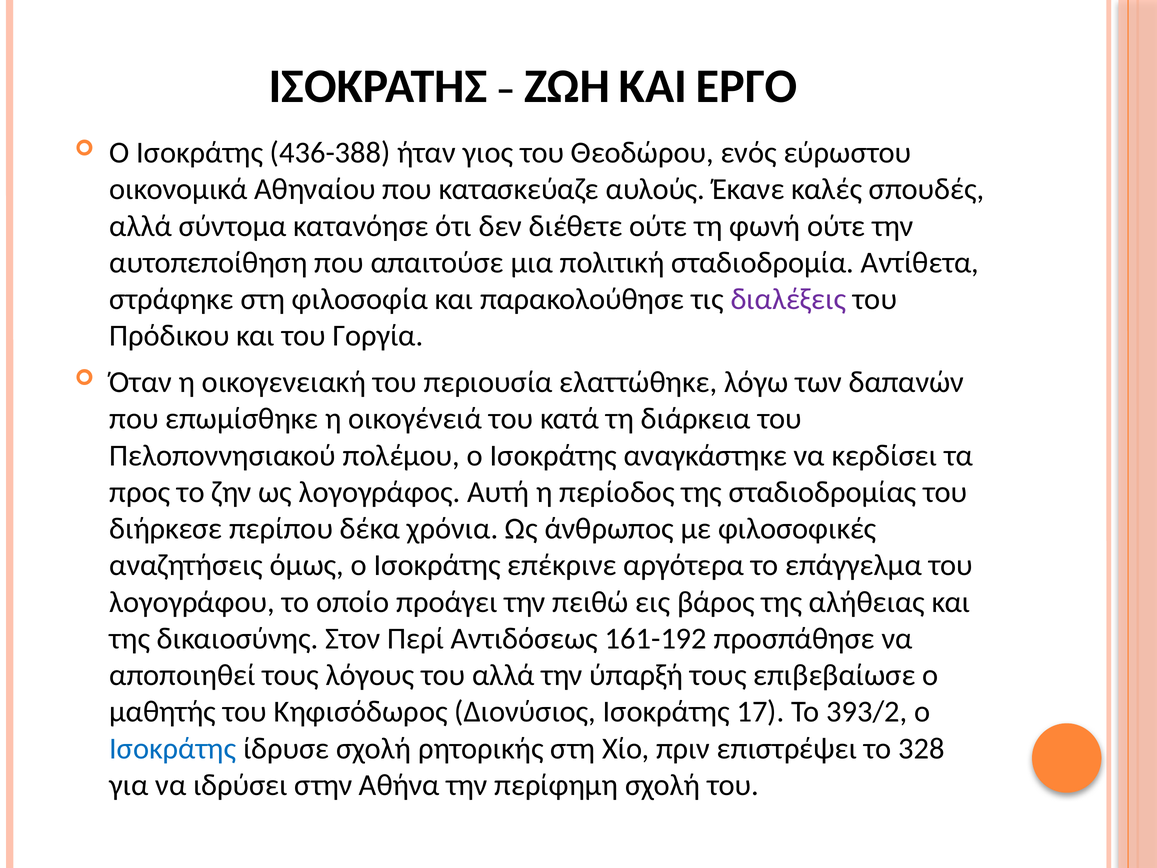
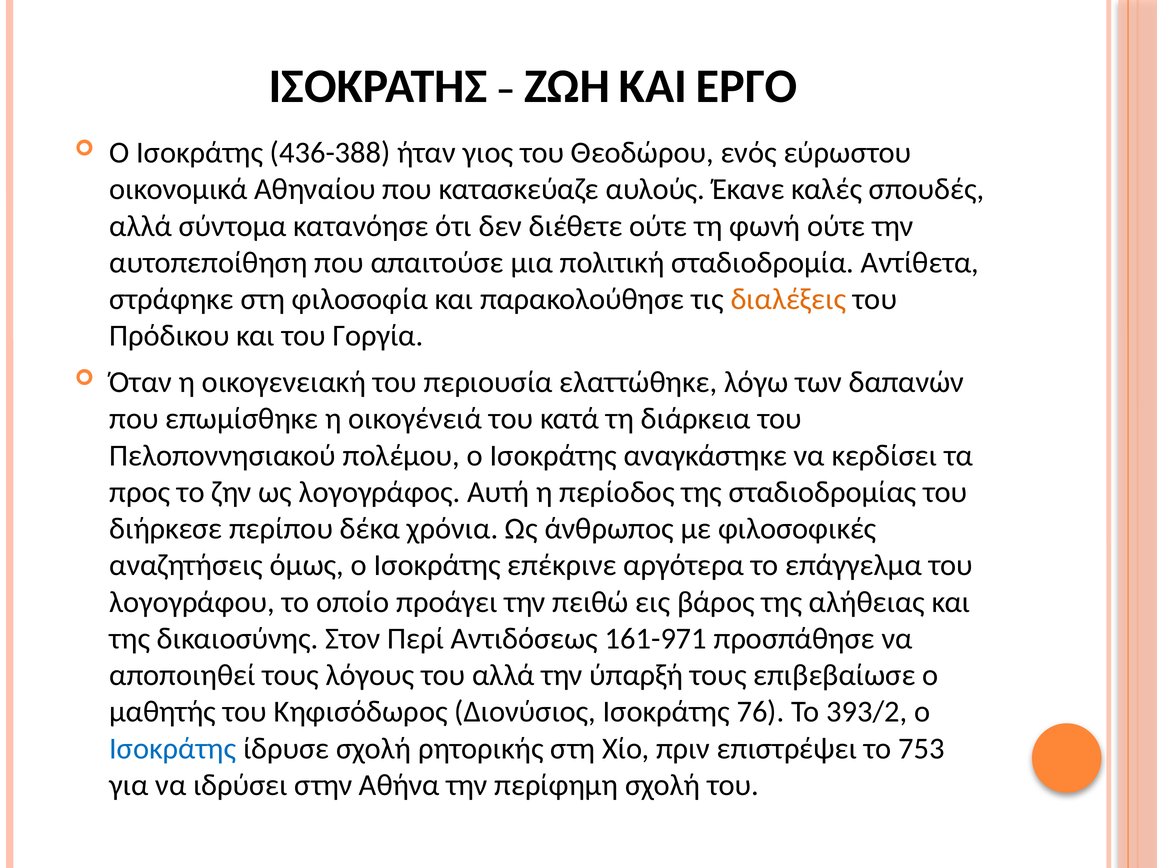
διαλέξεις colour: purple -> orange
161-192: 161-192 -> 161-971
17: 17 -> 76
328: 328 -> 753
